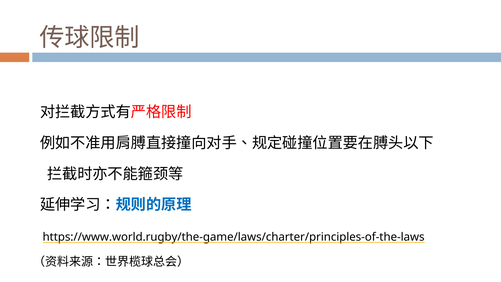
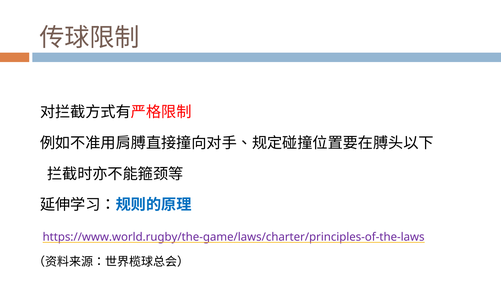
https://www.world.rugby/the-game/laws/charter/principles-of-the-laws colour: black -> purple
